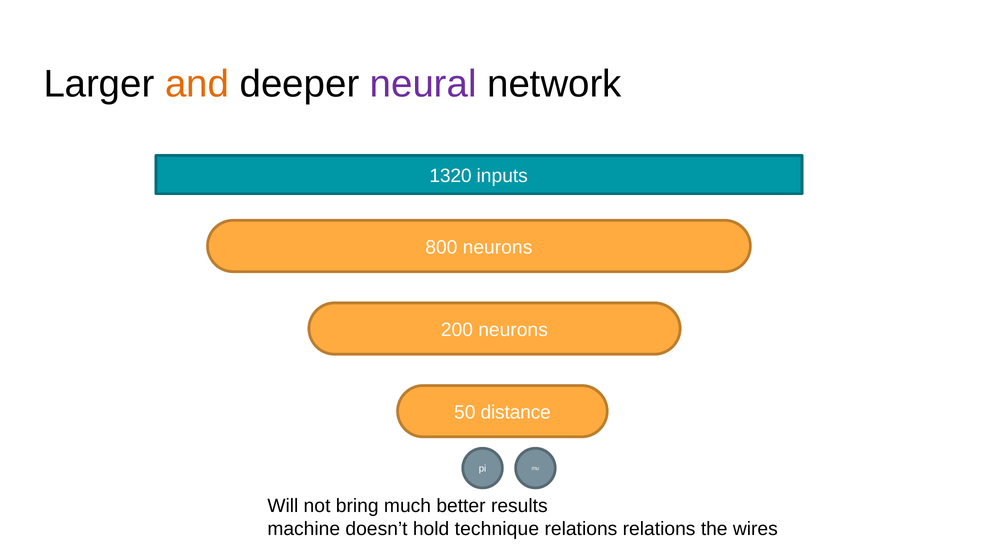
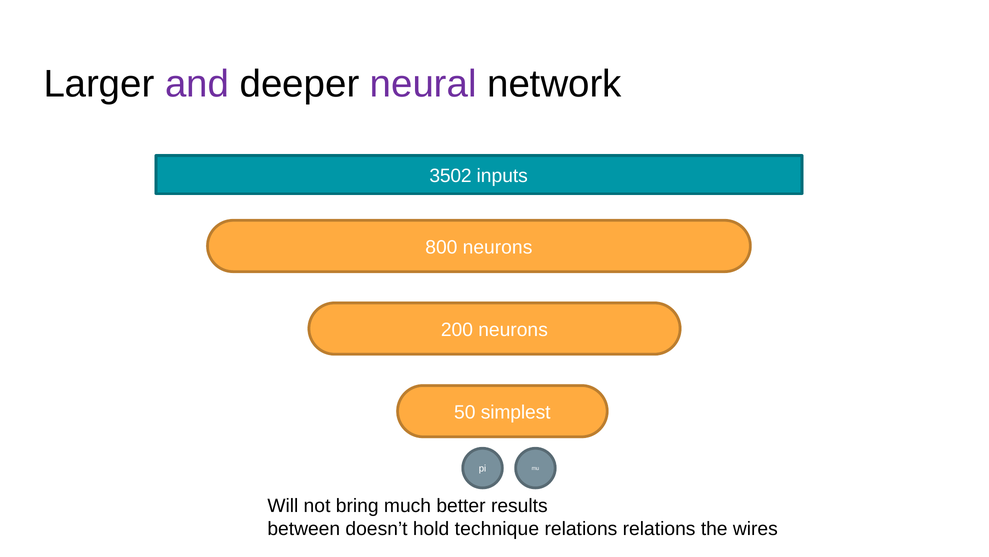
and colour: orange -> purple
1320: 1320 -> 3502
distance: distance -> simplest
machine: machine -> between
